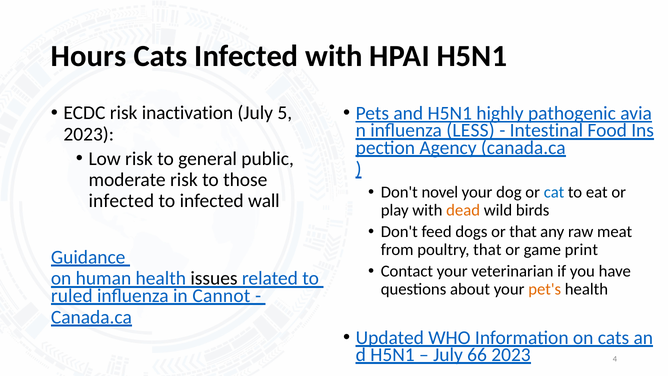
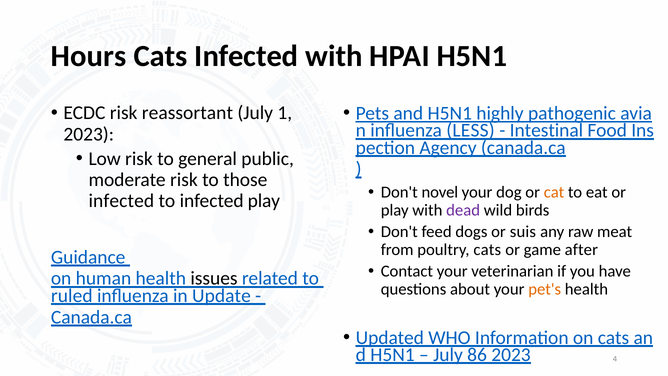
inactivation: inactivation -> reassortant
5: 5 -> 1
cat colour: blue -> orange
infected wall: wall -> play
dead colour: orange -> purple
or that: that -> suis
poultry that: that -> cats
print: print -> after
Cannot: Cannot -> Update
66: 66 -> 86
